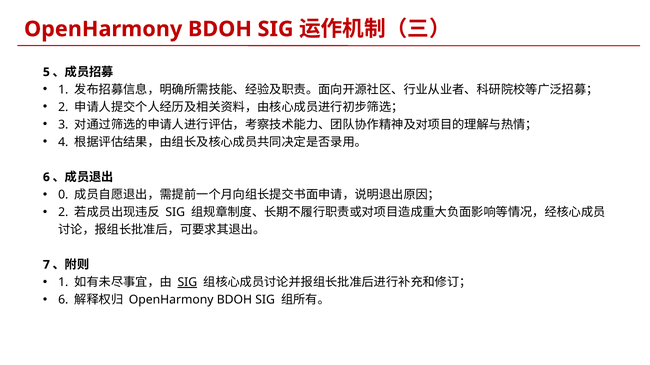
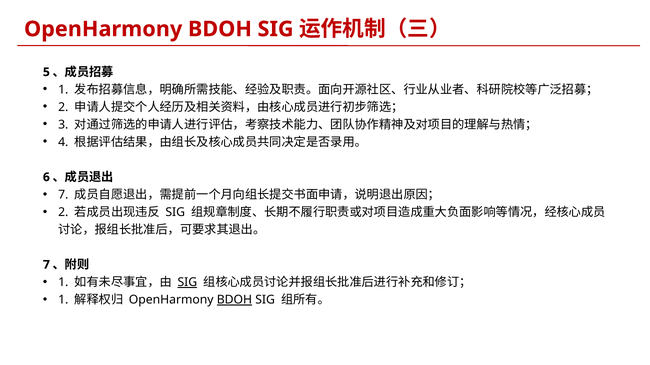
0 at (63, 195): 0 -> 7
6 at (63, 300): 6 -> 1
BDOH at (234, 300) underline: none -> present
